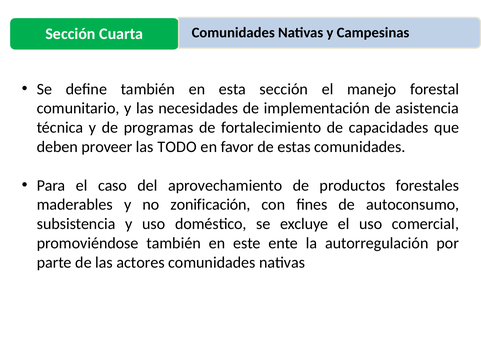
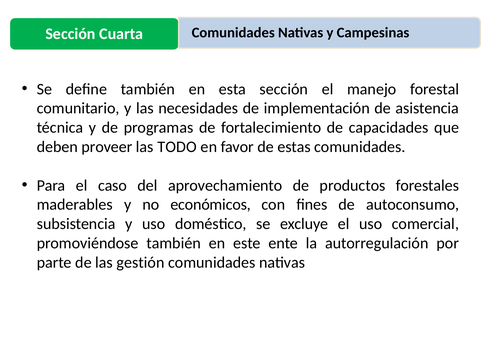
zonificación: zonificación -> económicos
actores: actores -> gestión
